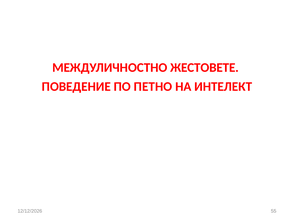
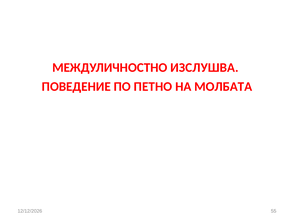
ЖЕСТОВЕТЕ: ЖЕСТОВЕТЕ -> ИЗСЛУШВА
ИНТЕЛЕКТ: ИНТЕЛЕКТ -> МОЛБАТА
